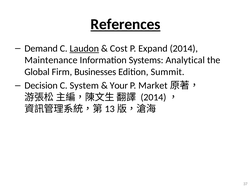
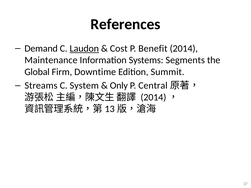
References underline: present -> none
Expand: Expand -> Benefit
Analytical: Analytical -> Segments
Businesses: Businesses -> Downtime
Decision: Decision -> Streams
Your: Your -> Only
Market: Market -> Central
